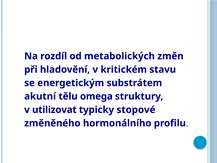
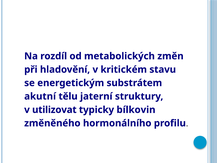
omega: omega -> jaterní
stopové: stopové -> bílkovin
